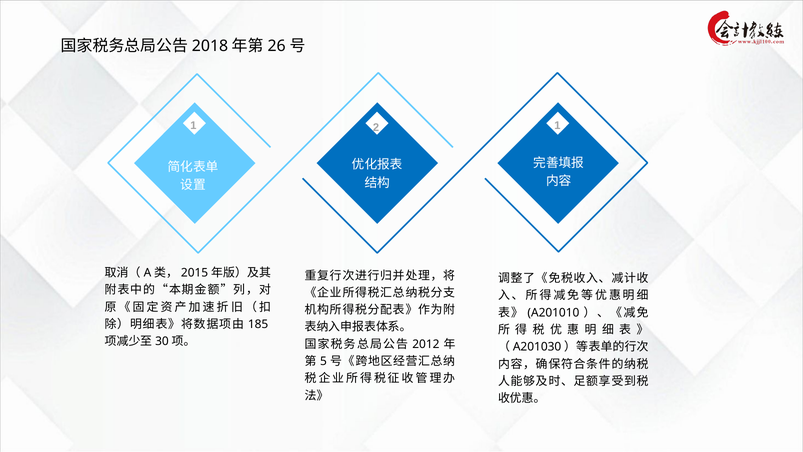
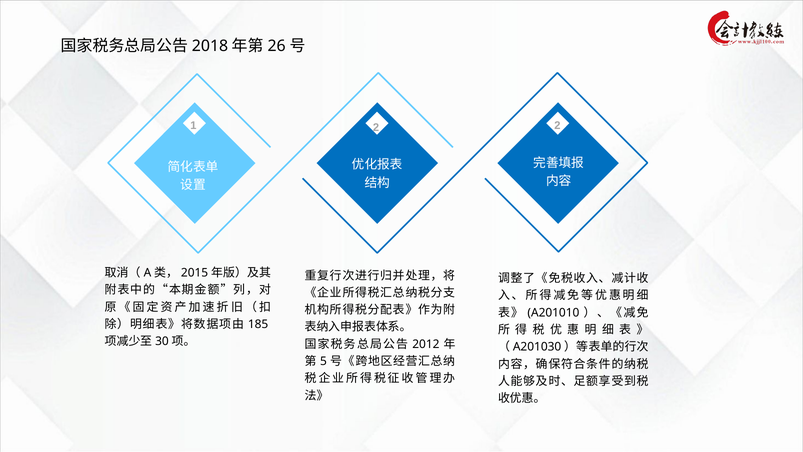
2 1: 1 -> 2
